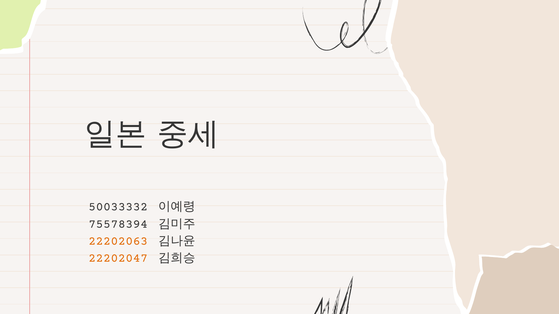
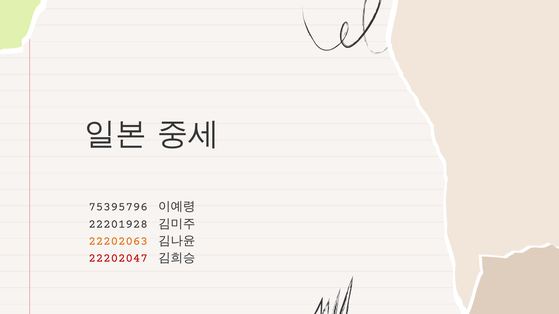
50033332: 50033332 -> 75395796
75578394: 75578394 -> 22201928
22202047 colour: orange -> red
